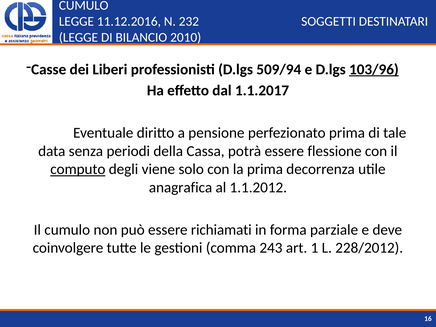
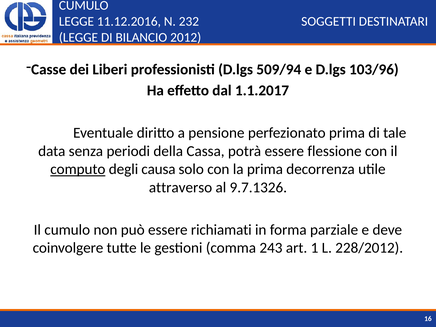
2010: 2010 -> 2012
103/96 underline: present -> none
viene: viene -> causa
anagrafica: anagrafica -> attraverso
1.1.2012: 1.1.2012 -> 9.7.1326
